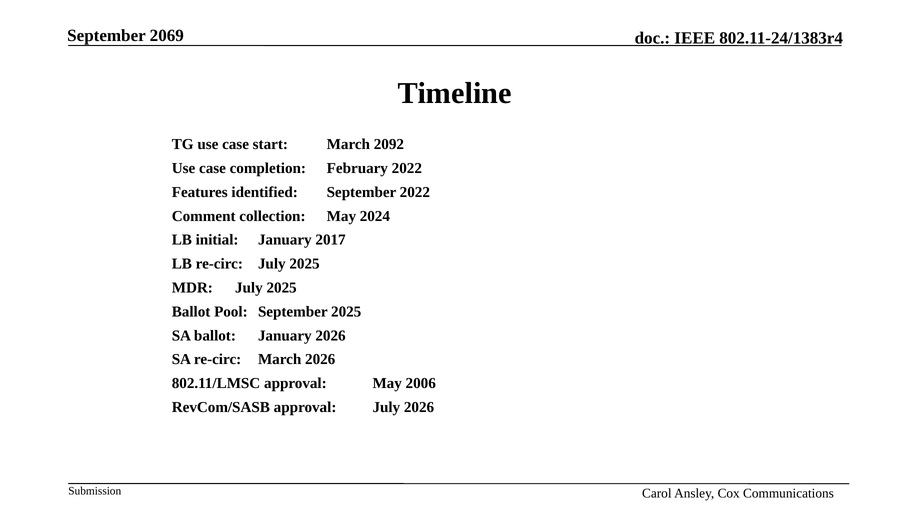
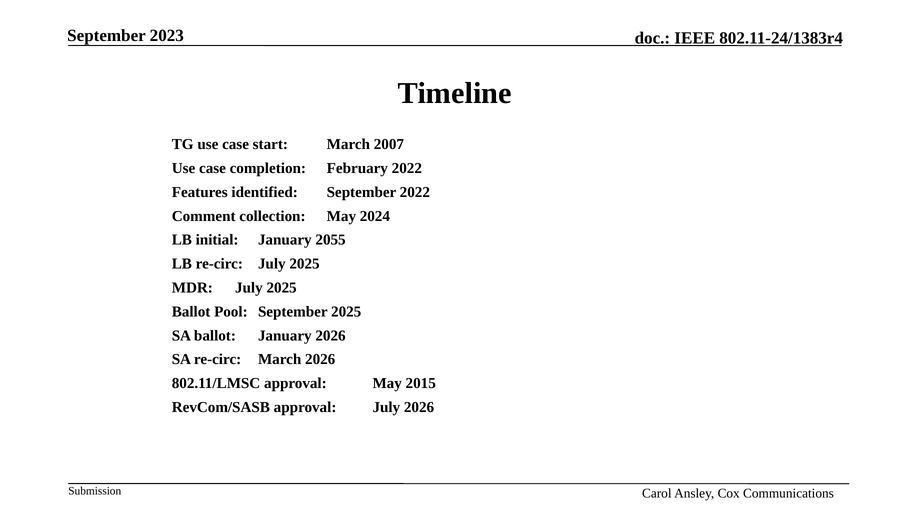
2069: 2069 -> 2023
2092: 2092 -> 2007
2017: 2017 -> 2055
2006: 2006 -> 2015
